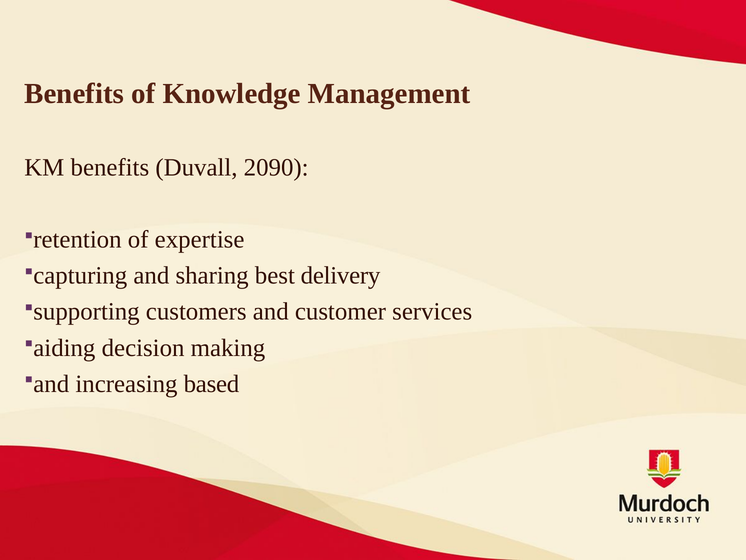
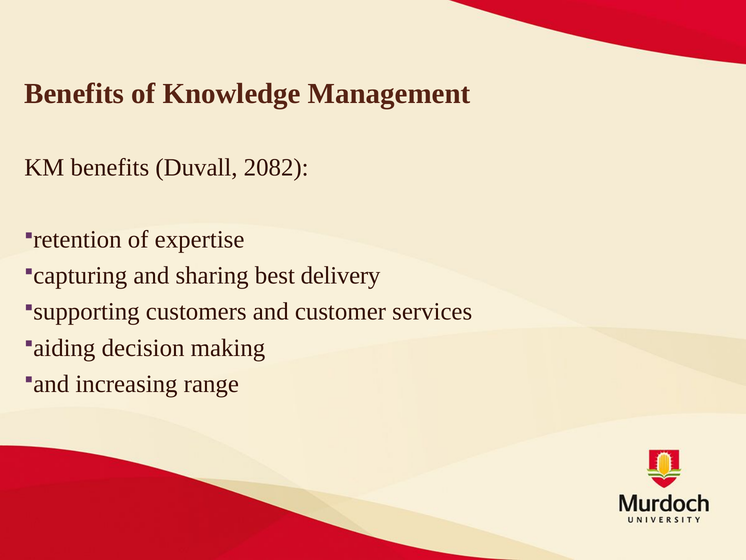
2090: 2090 -> 2082
based: based -> range
